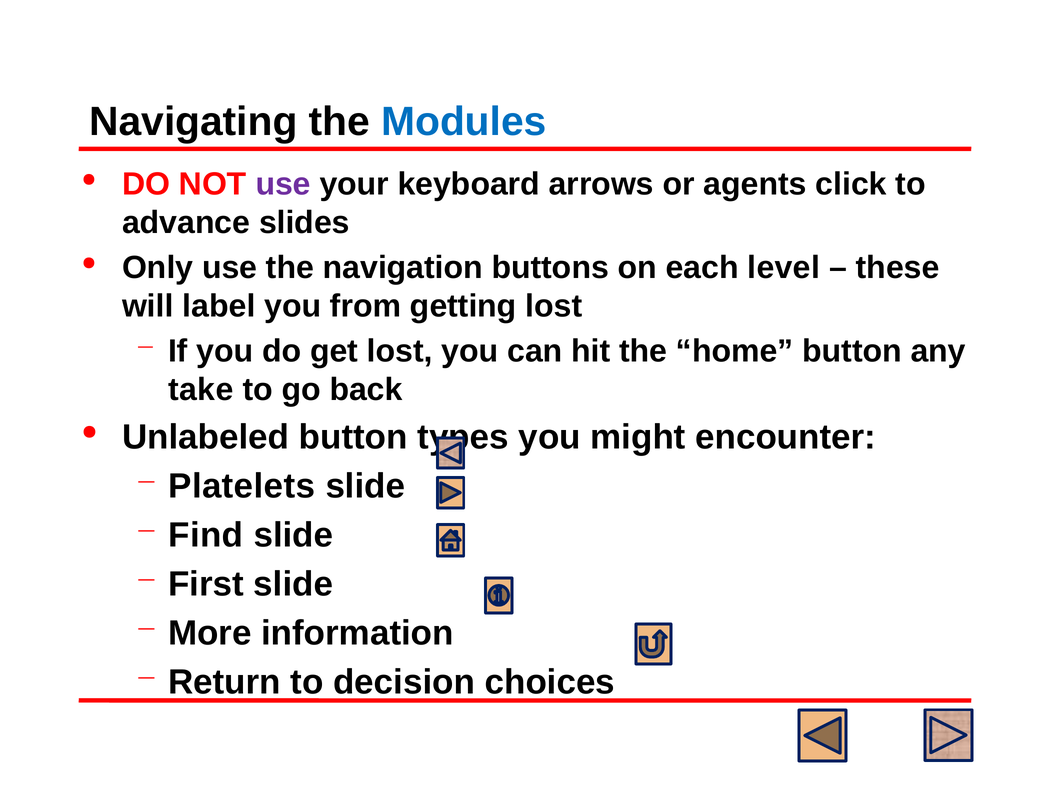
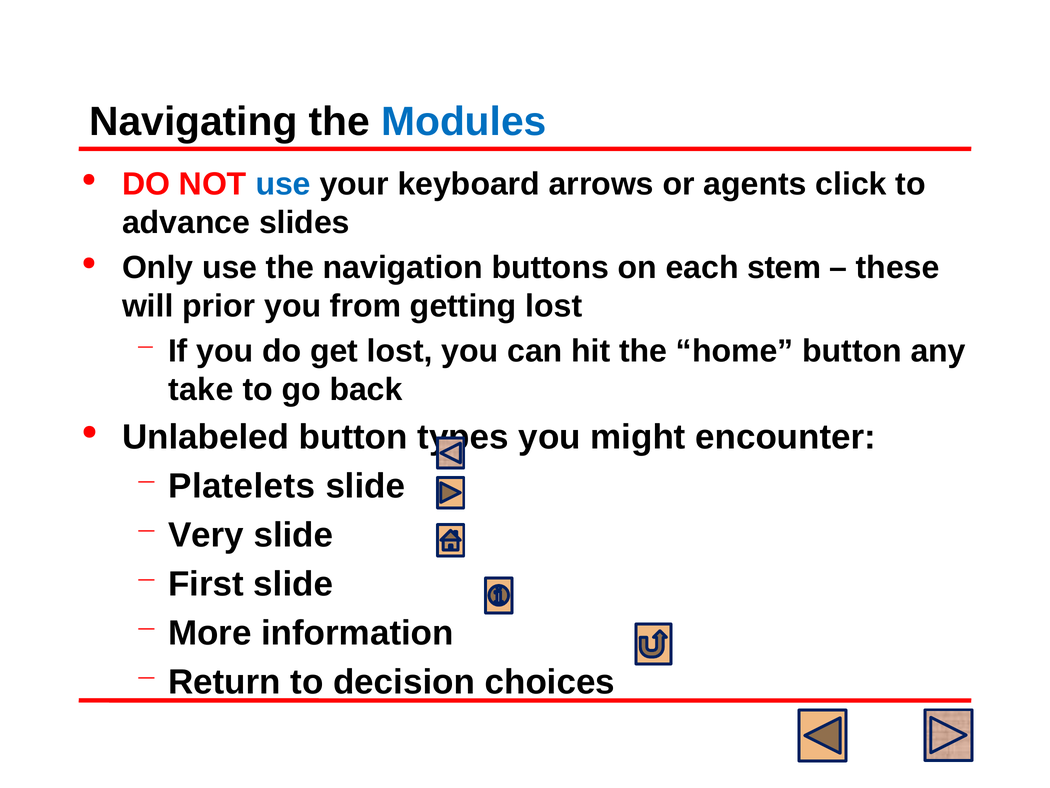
use at (283, 184) colour: purple -> blue
level: level -> stem
label: label -> prior
Find: Find -> Very
